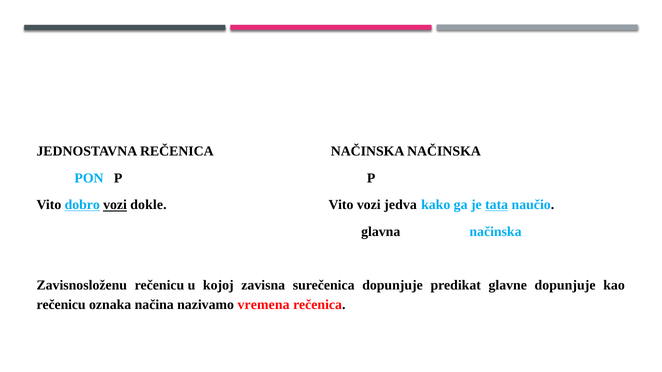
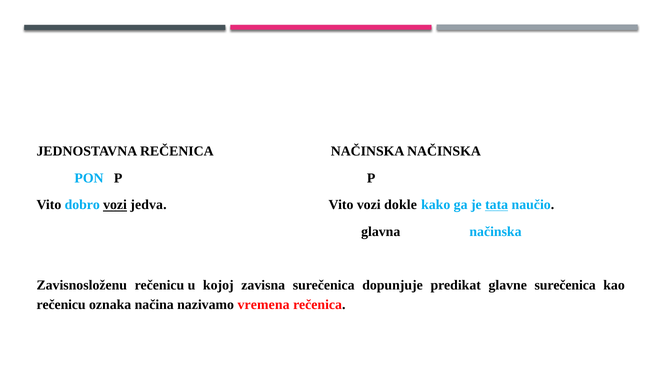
dobro underline: present -> none
dokle: dokle -> jedva
jedva: jedva -> dokle
glavne dopunjuje: dopunjuje -> surečenica
